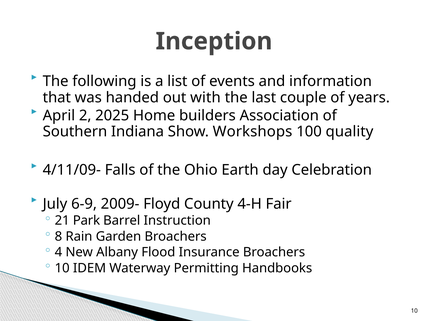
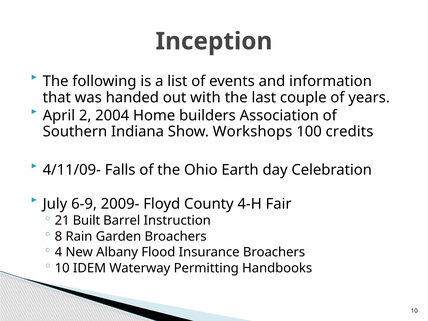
2025: 2025 -> 2004
quality: quality -> credits
Park: Park -> Built
